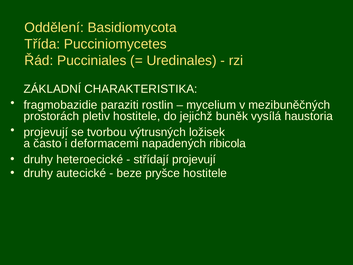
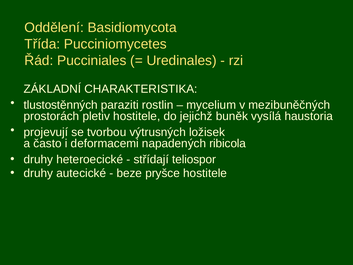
fragmobazidie: fragmobazidie -> tlustostěnných
střídají projevují: projevují -> teliospor
